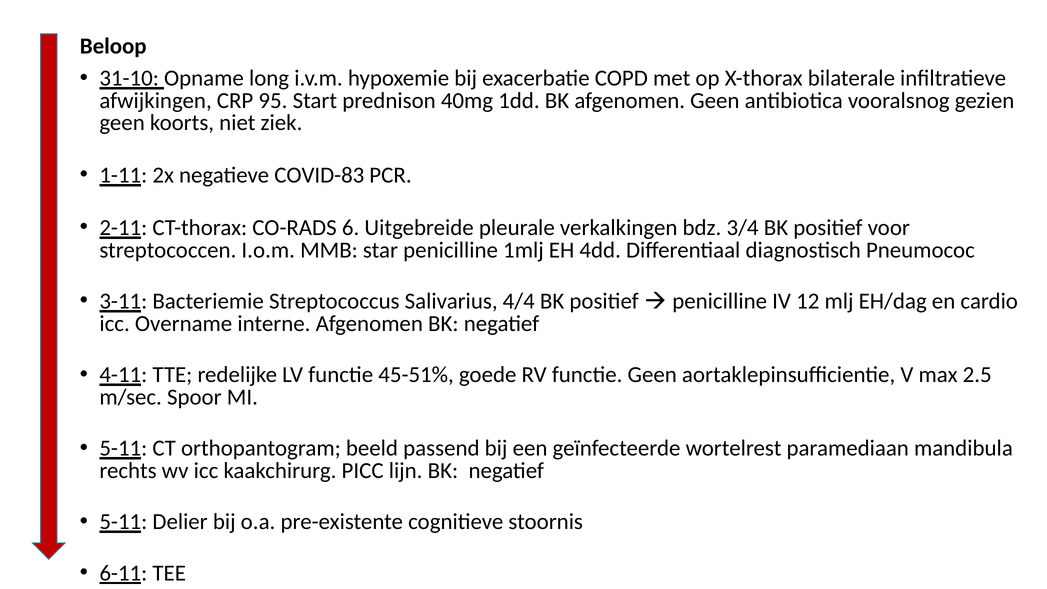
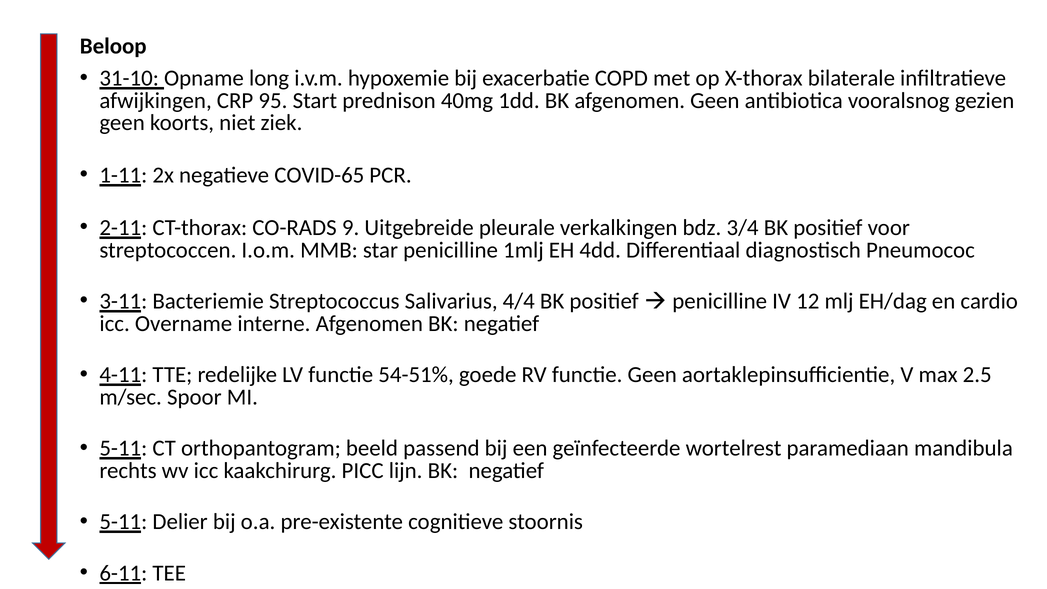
COVID-83: COVID-83 -> COVID-65
6: 6 -> 9
45-51%: 45-51% -> 54-51%
